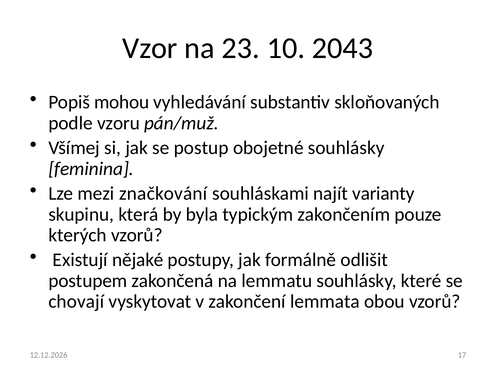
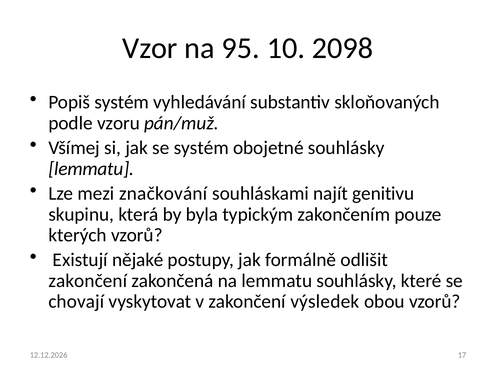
23: 23 -> 95
2043: 2043 -> 2098
Popiš mohou: mohou -> systém
se postup: postup -> systém
feminina at (91, 169): feminina -> lemmatu
varianty: varianty -> genitivu
postupem at (88, 281): postupem -> zakončení
lemmata: lemmata -> výsledek
